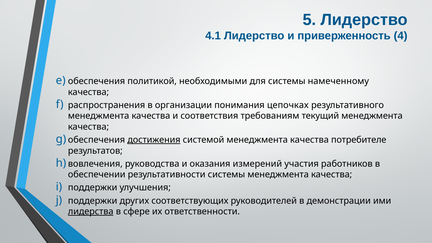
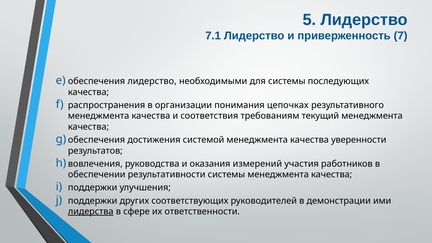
4.1: 4.1 -> 7.1
4: 4 -> 7
обеспечения политикой: политикой -> лидерство
намеченному: намеченному -> последующих
достижения underline: present -> none
потребителе: потребителе -> уверенности
